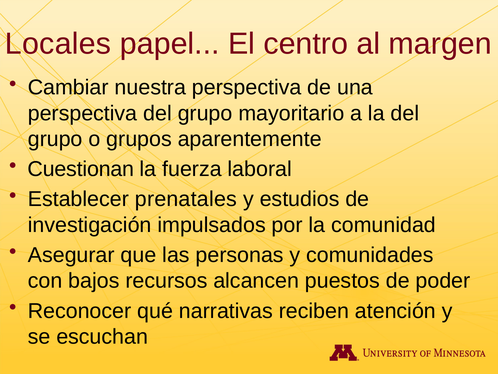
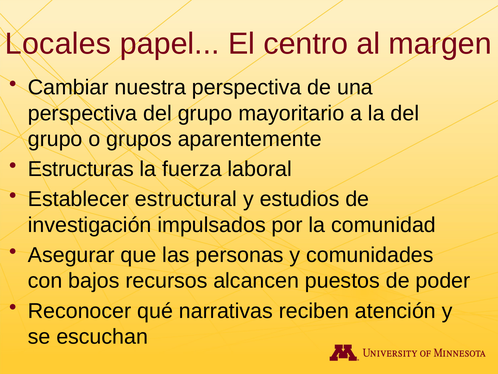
Cuestionan: Cuestionan -> Estructuras
prenatales: prenatales -> estructural
